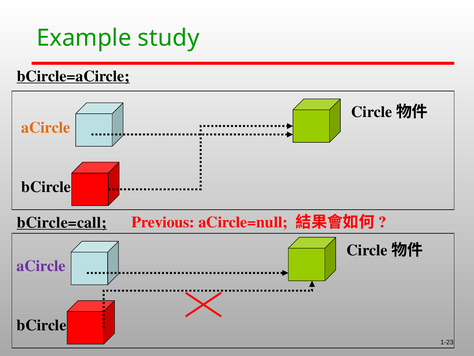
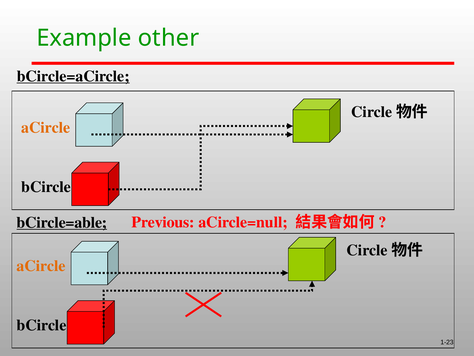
study: study -> other
bCircle=call: bCircle=call -> bCircle=able
aCircle at (41, 266) colour: purple -> orange
